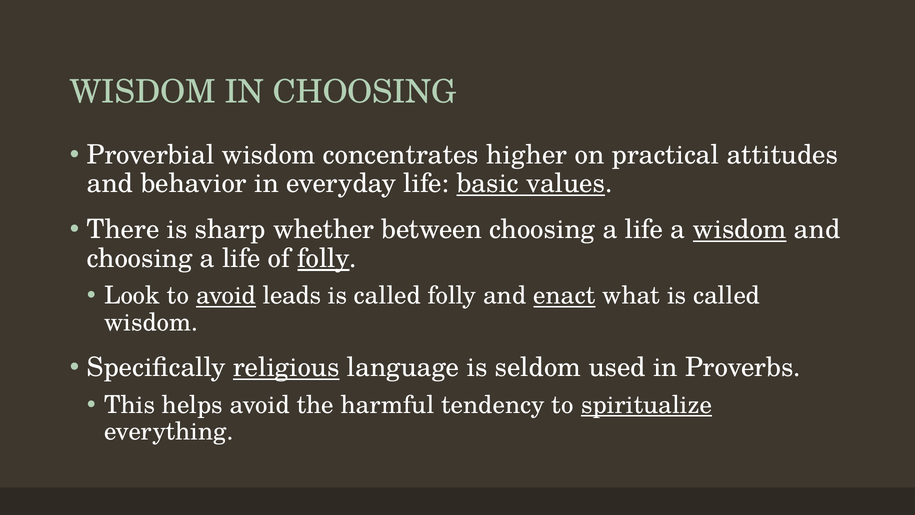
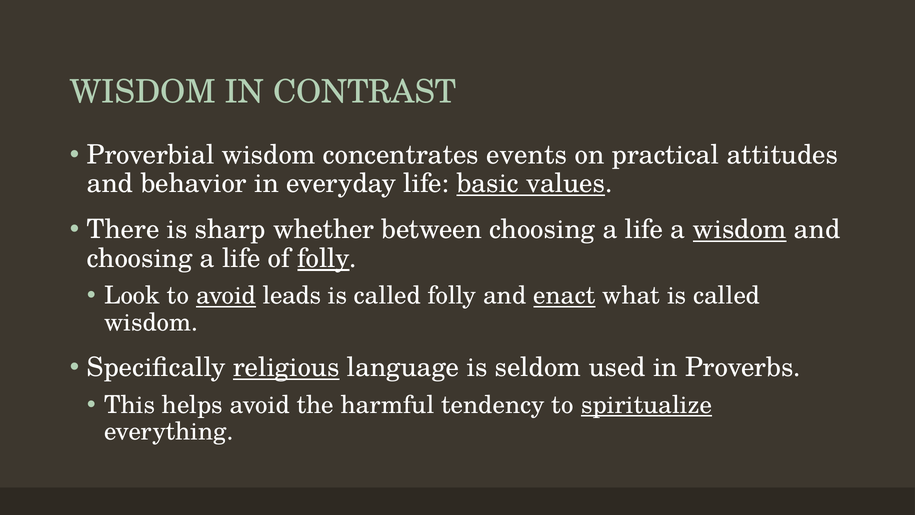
IN CHOOSING: CHOOSING -> CONTRAST
higher: higher -> events
